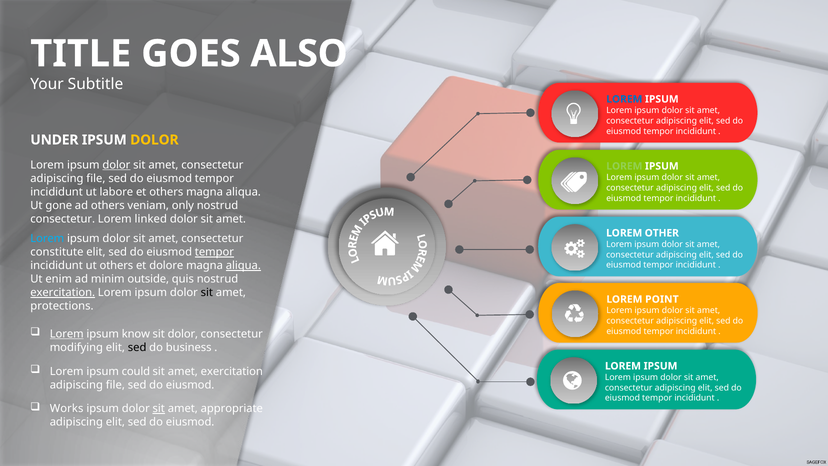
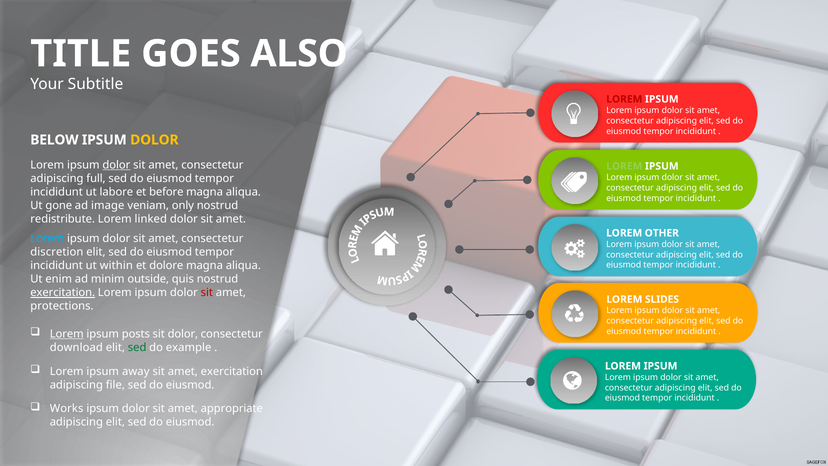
LOREM at (624, 99) colour: blue -> red
UNDER: UNDER -> BELOW
file at (96, 178): file -> full
et others: others -> before
ad others: others -> image
consectetur at (63, 219): consectetur -> redistribute
constitute: constitute -> discretion
tempor at (214, 252) underline: present -> none
ut others: others -> within
aliqua at (243, 266) underline: present -> none
sit at (207, 292) colour: black -> red
POINT: POINT -> SLIDES
know: know -> posts
modifying: modifying -> download
sed at (137, 347) colour: black -> green
business: business -> example
could: could -> away
sit at (159, 408) underline: present -> none
